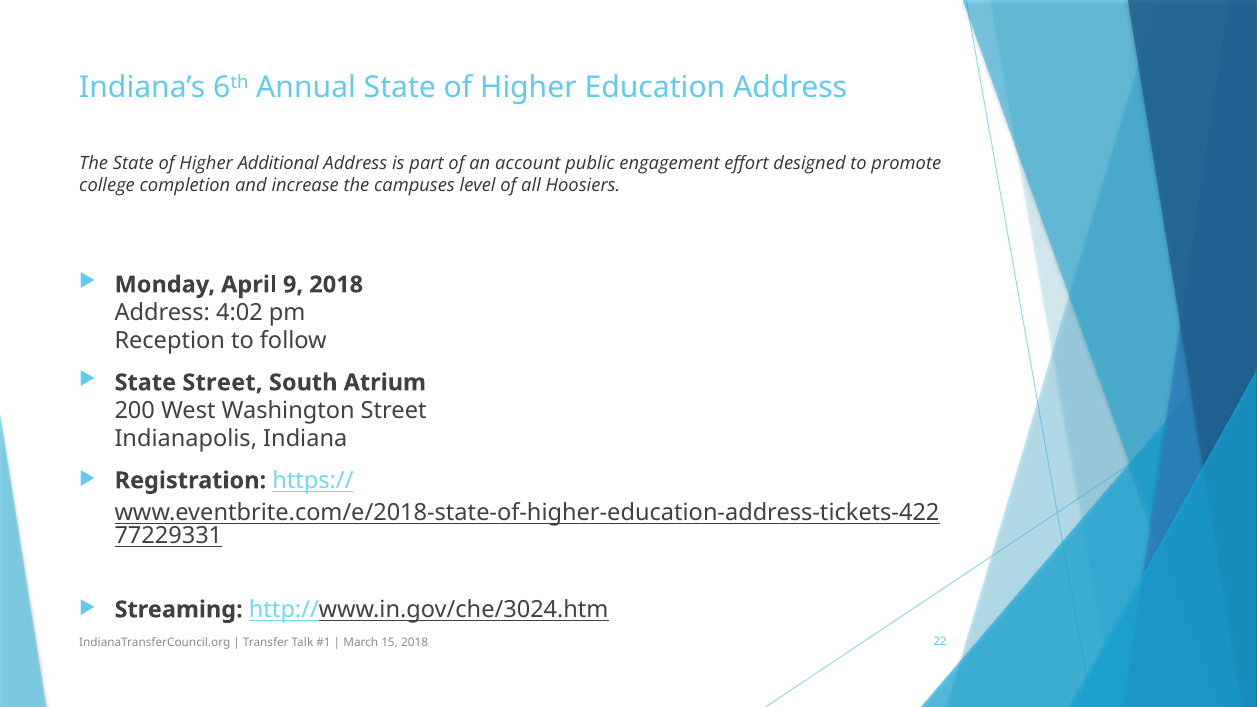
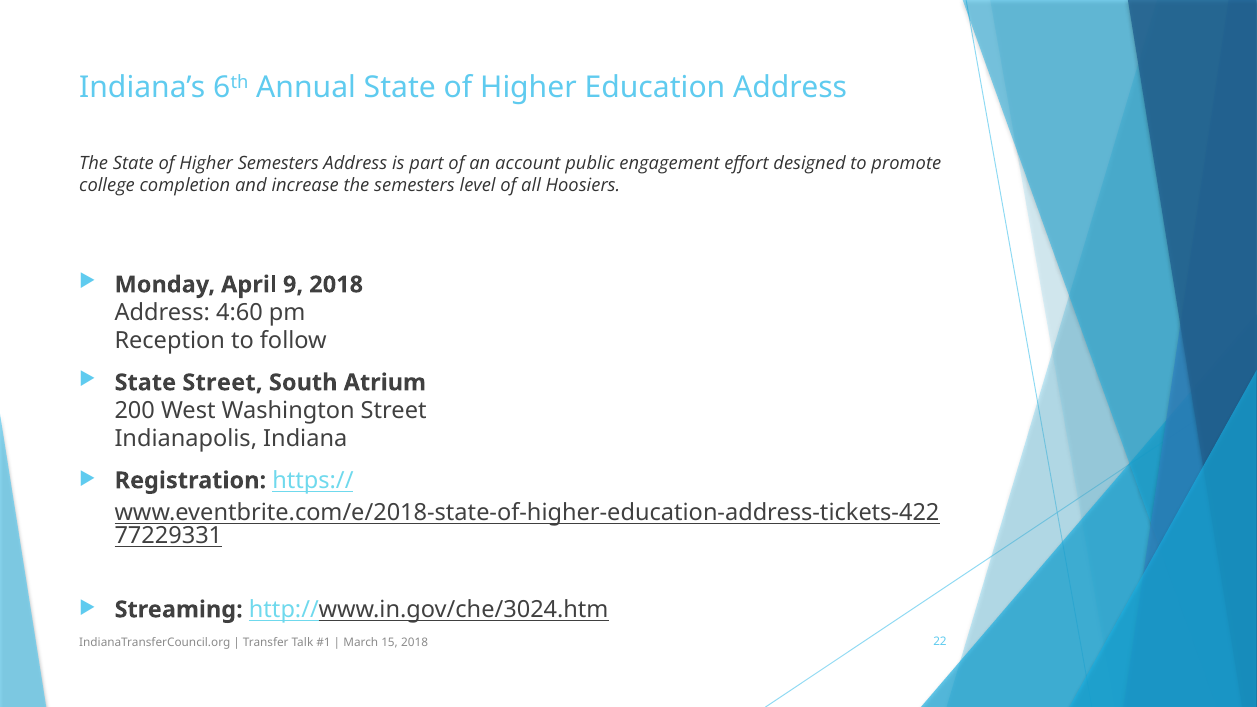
Higher Additional: Additional -> Semesters
the campuses: campuses -> semesters
4:02: 4:02 -> 4:60
